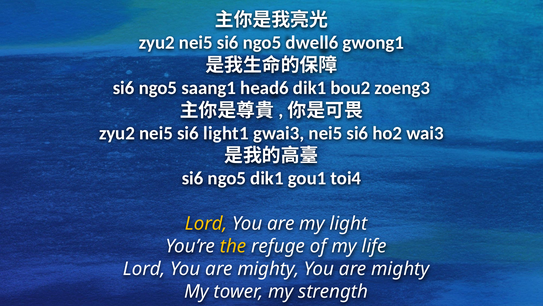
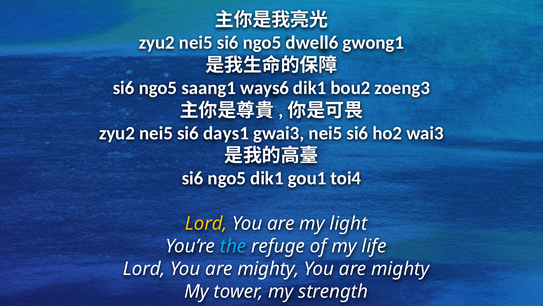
head6: head6 -> ways6
light1: light1 -> days1
the colour: yellow -> light blue
